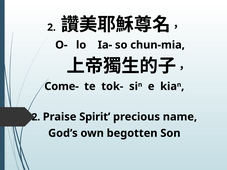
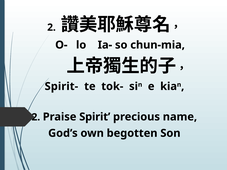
Come-: Come- -> Spirit-
